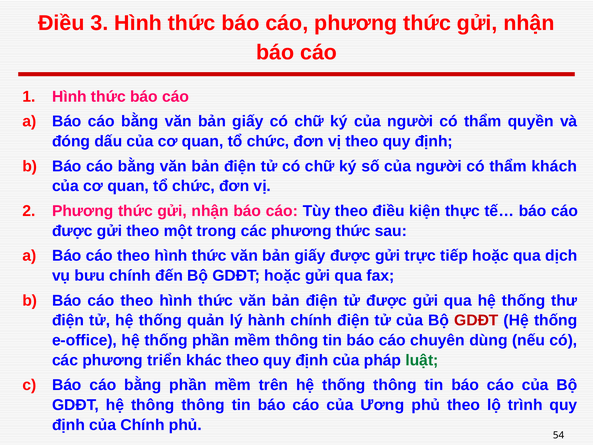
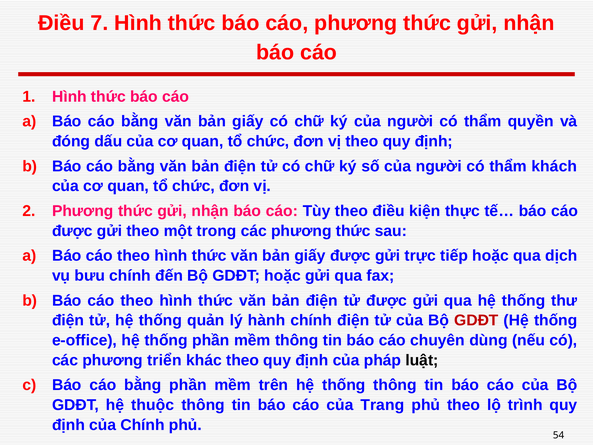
3: 3 -> 7
luật colour: green -> black
hệ thông: thông -> thuộc
Ương: Ương -> Trang
